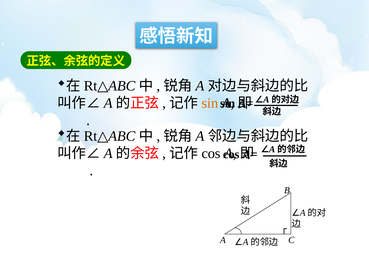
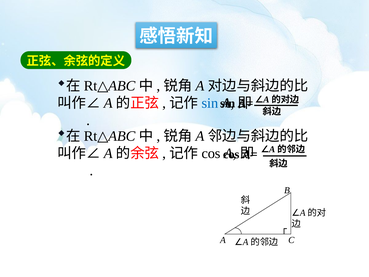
sin at (210, 103) colour: orange -> blue
